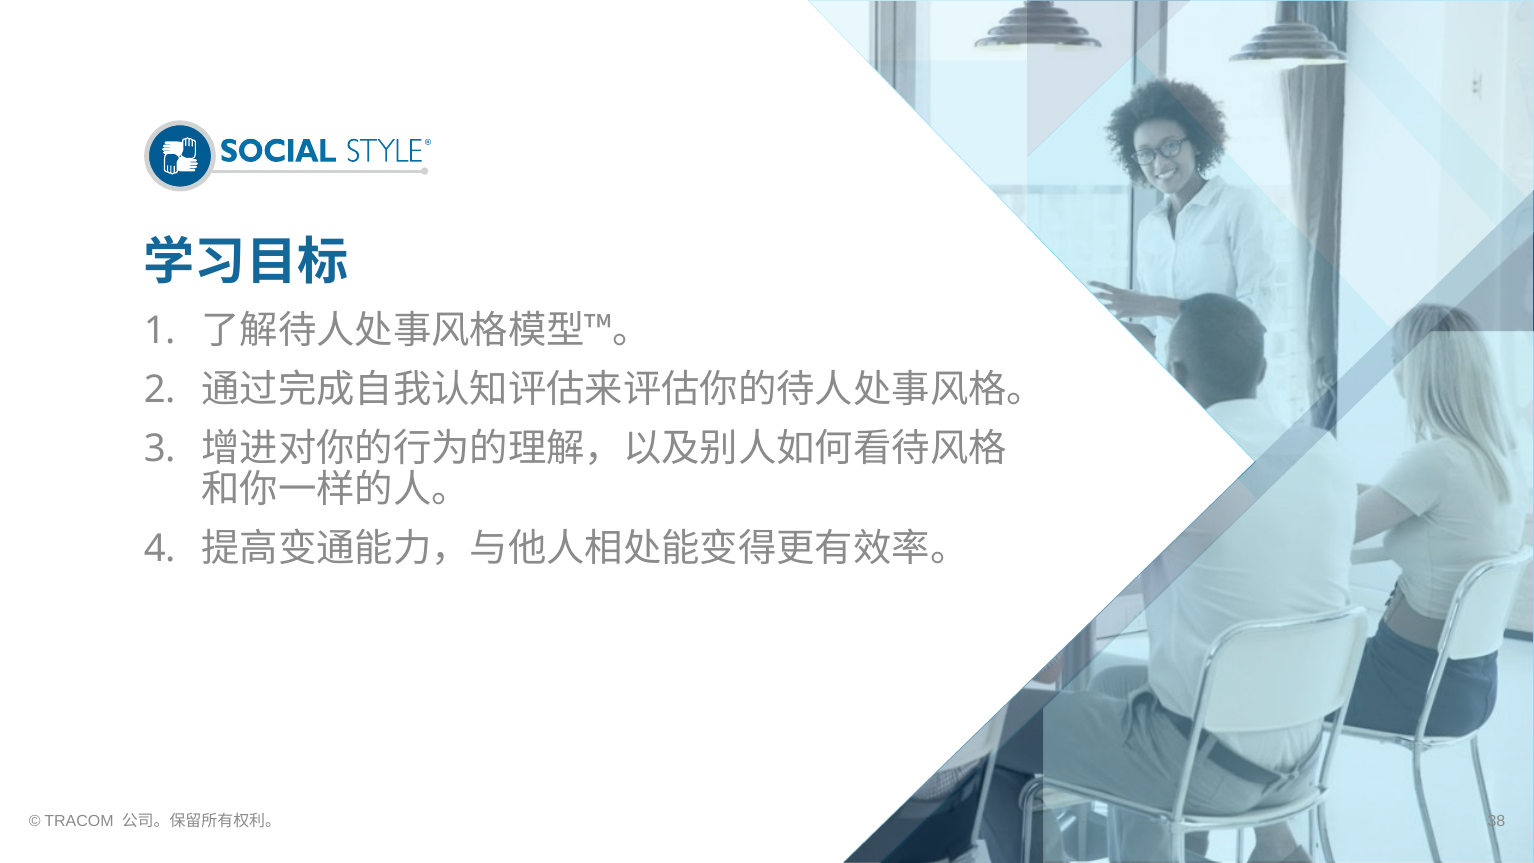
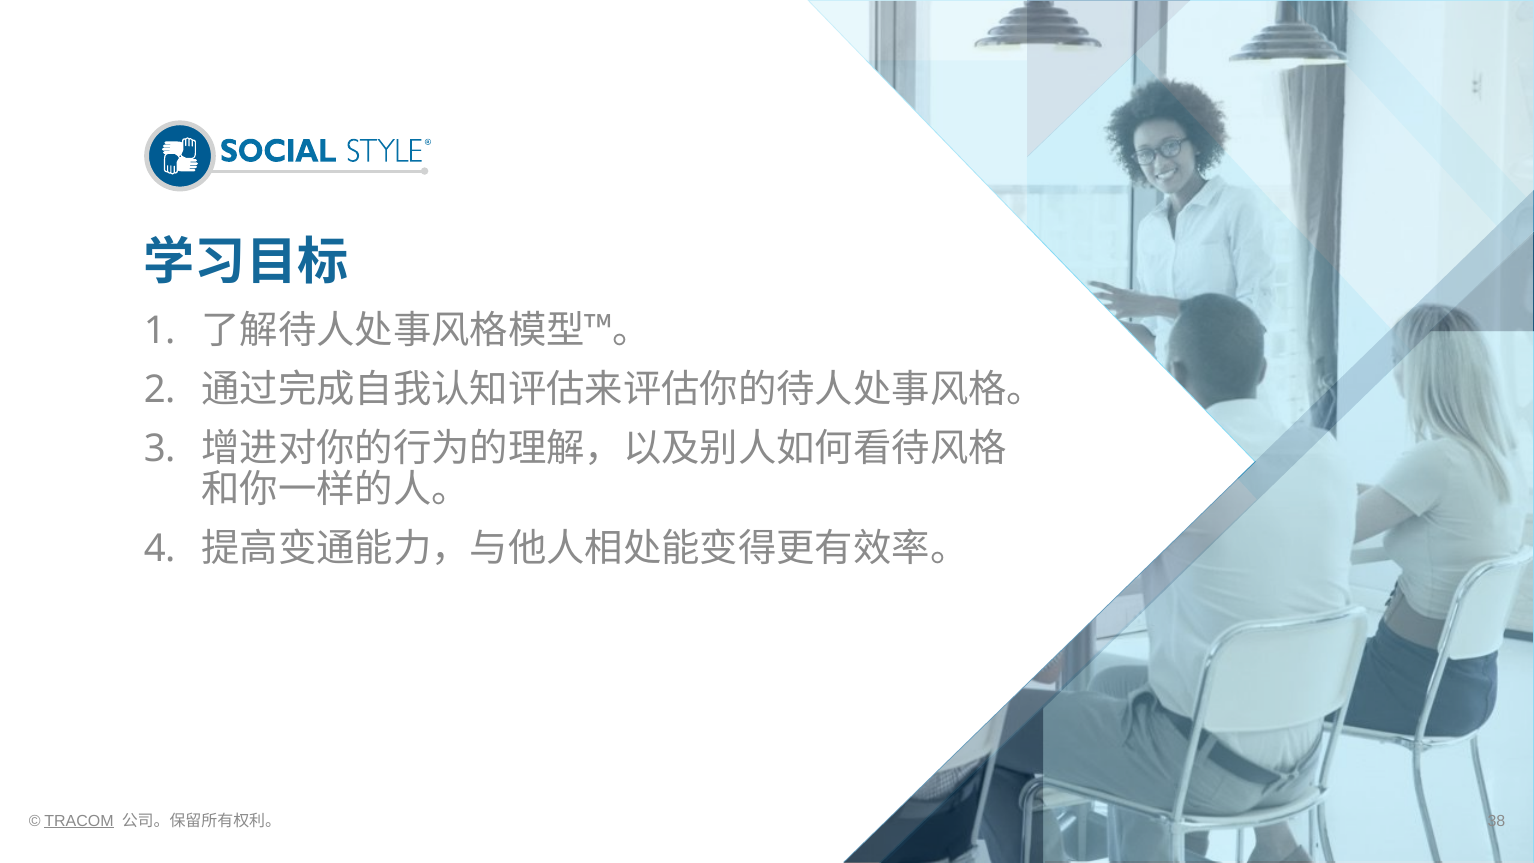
TRACOM underline: none -> present
